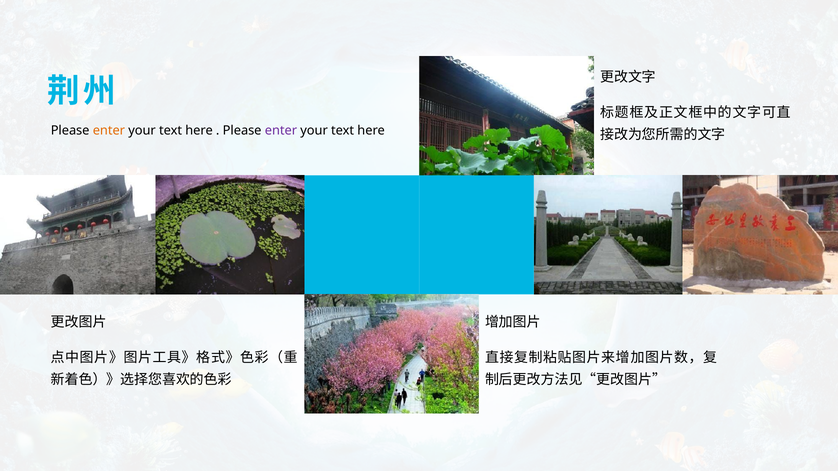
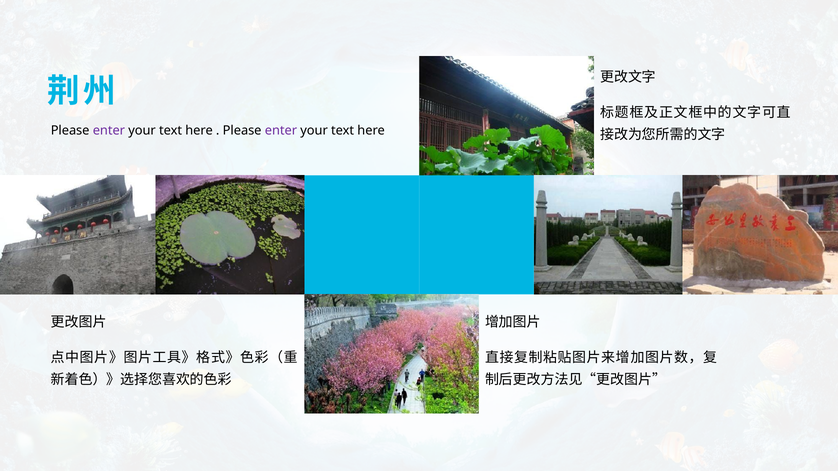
enter at (109, 131) colour: orange -> purple
